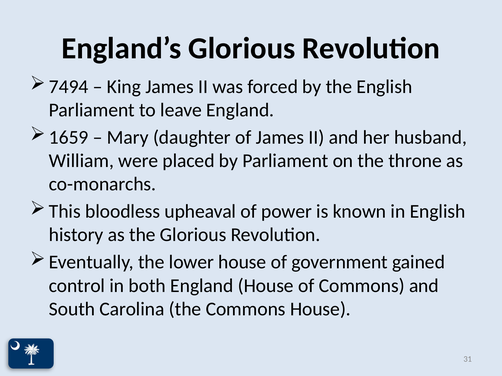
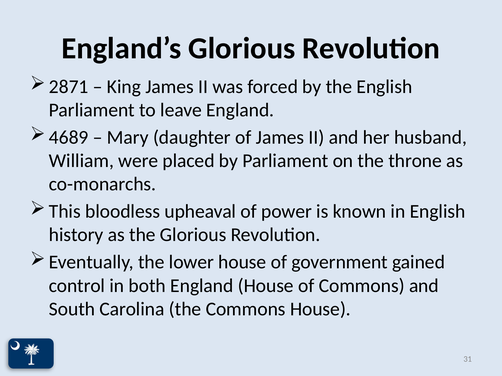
7494: 7494 -> 2871
1659: 1659 -> 4689
